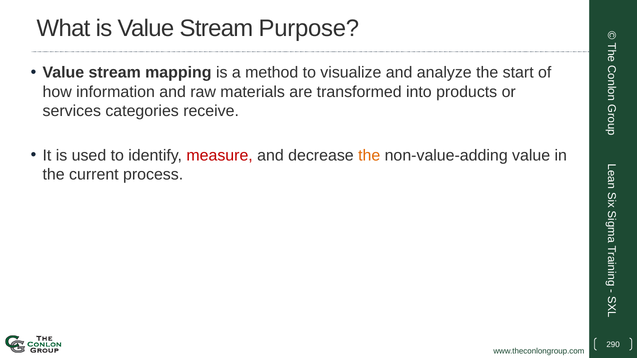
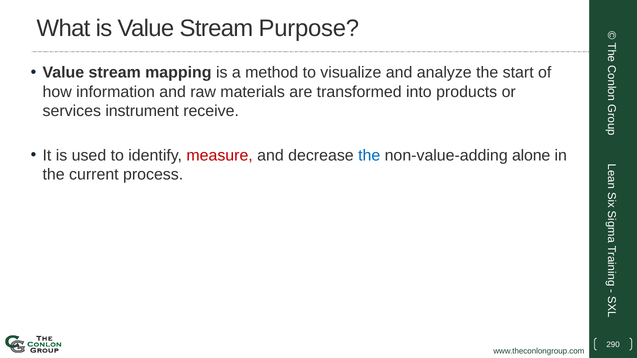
categories: categories -> instrument
the at (369, 156) colour: orange -> blue
non-value-adding value: value -> alone
